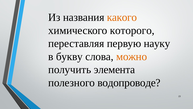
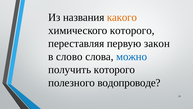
науку: науку -> закон
букву: букву -> слово
можно colour: orange -> blue
получить элемента: элемента -> которого
